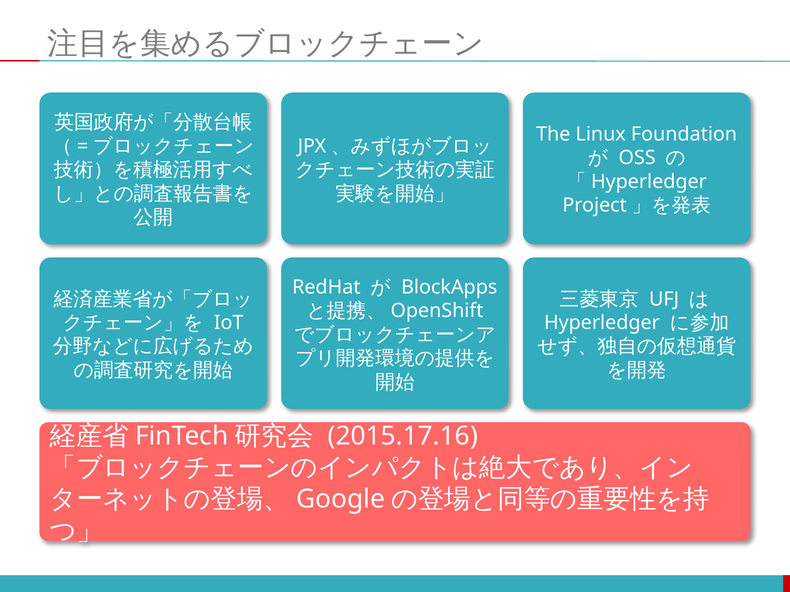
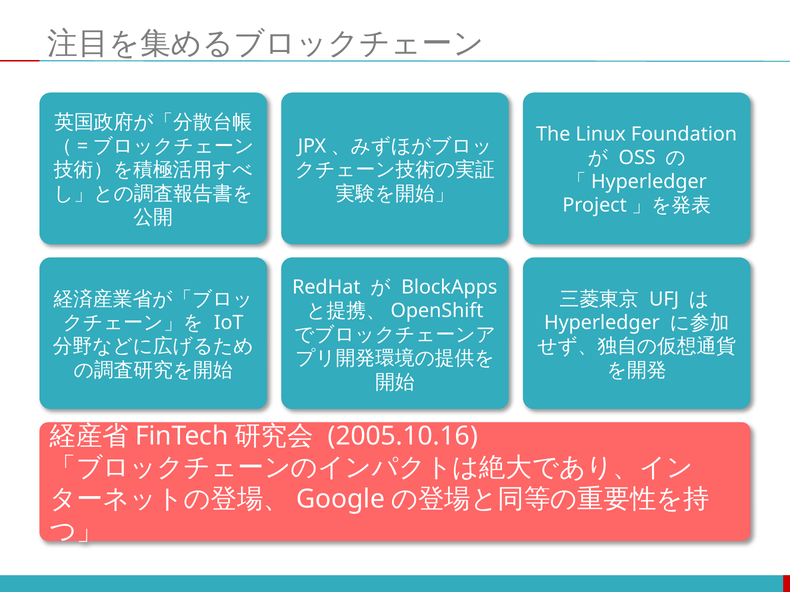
2015.17.16: 2015.17.16 -> 2005.10.16
